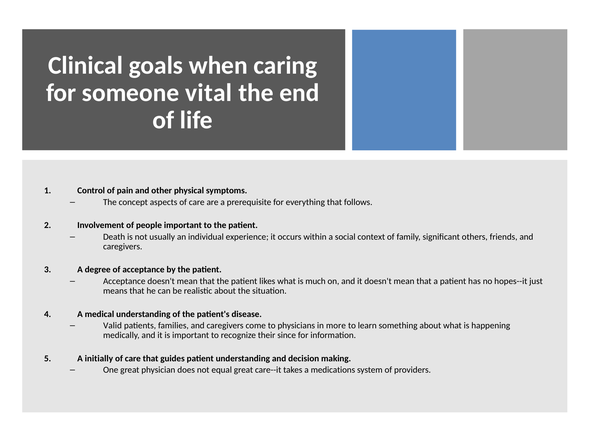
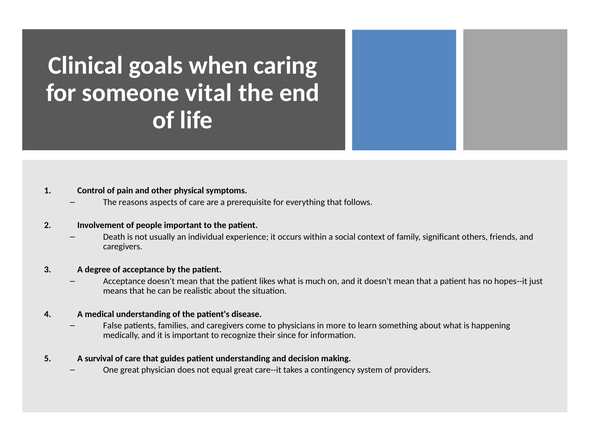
concept: concept -> reasons
Valid: Valid -> False
initially: initially -> survival
medications: medications -> contingency
